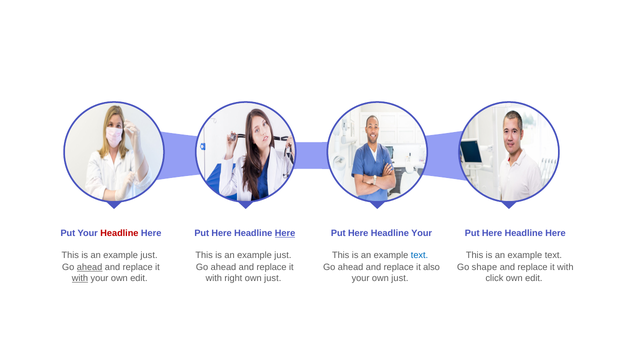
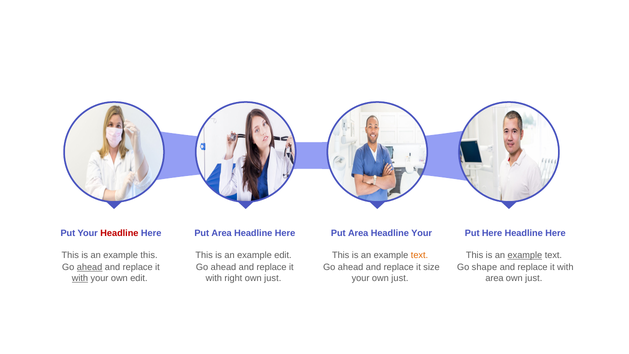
Here at (222, 233): Here -> Area
Here at (285, 233) underline: present -> none
Here at (358, 233): Here -> Area
just at (149, 255): just -> this
just at (283, 255): just -> edit
text at (420, 255) colour: blue -> orange
example at (525, 255) underline: none -> present
also: also -> size
click at (494, 278): click -> area
edit at (534, 278): edit -> just
